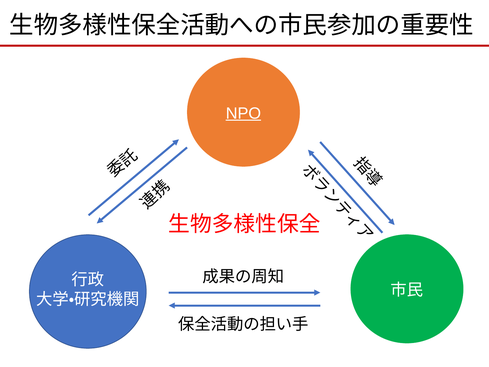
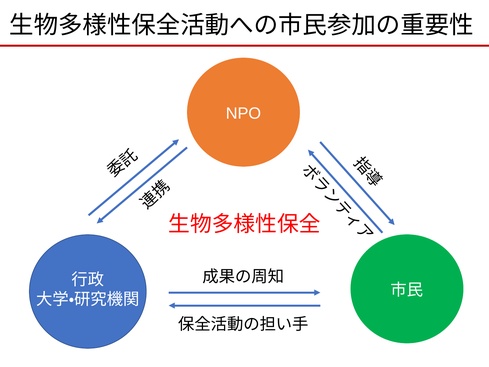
NPO underline: present -> none
